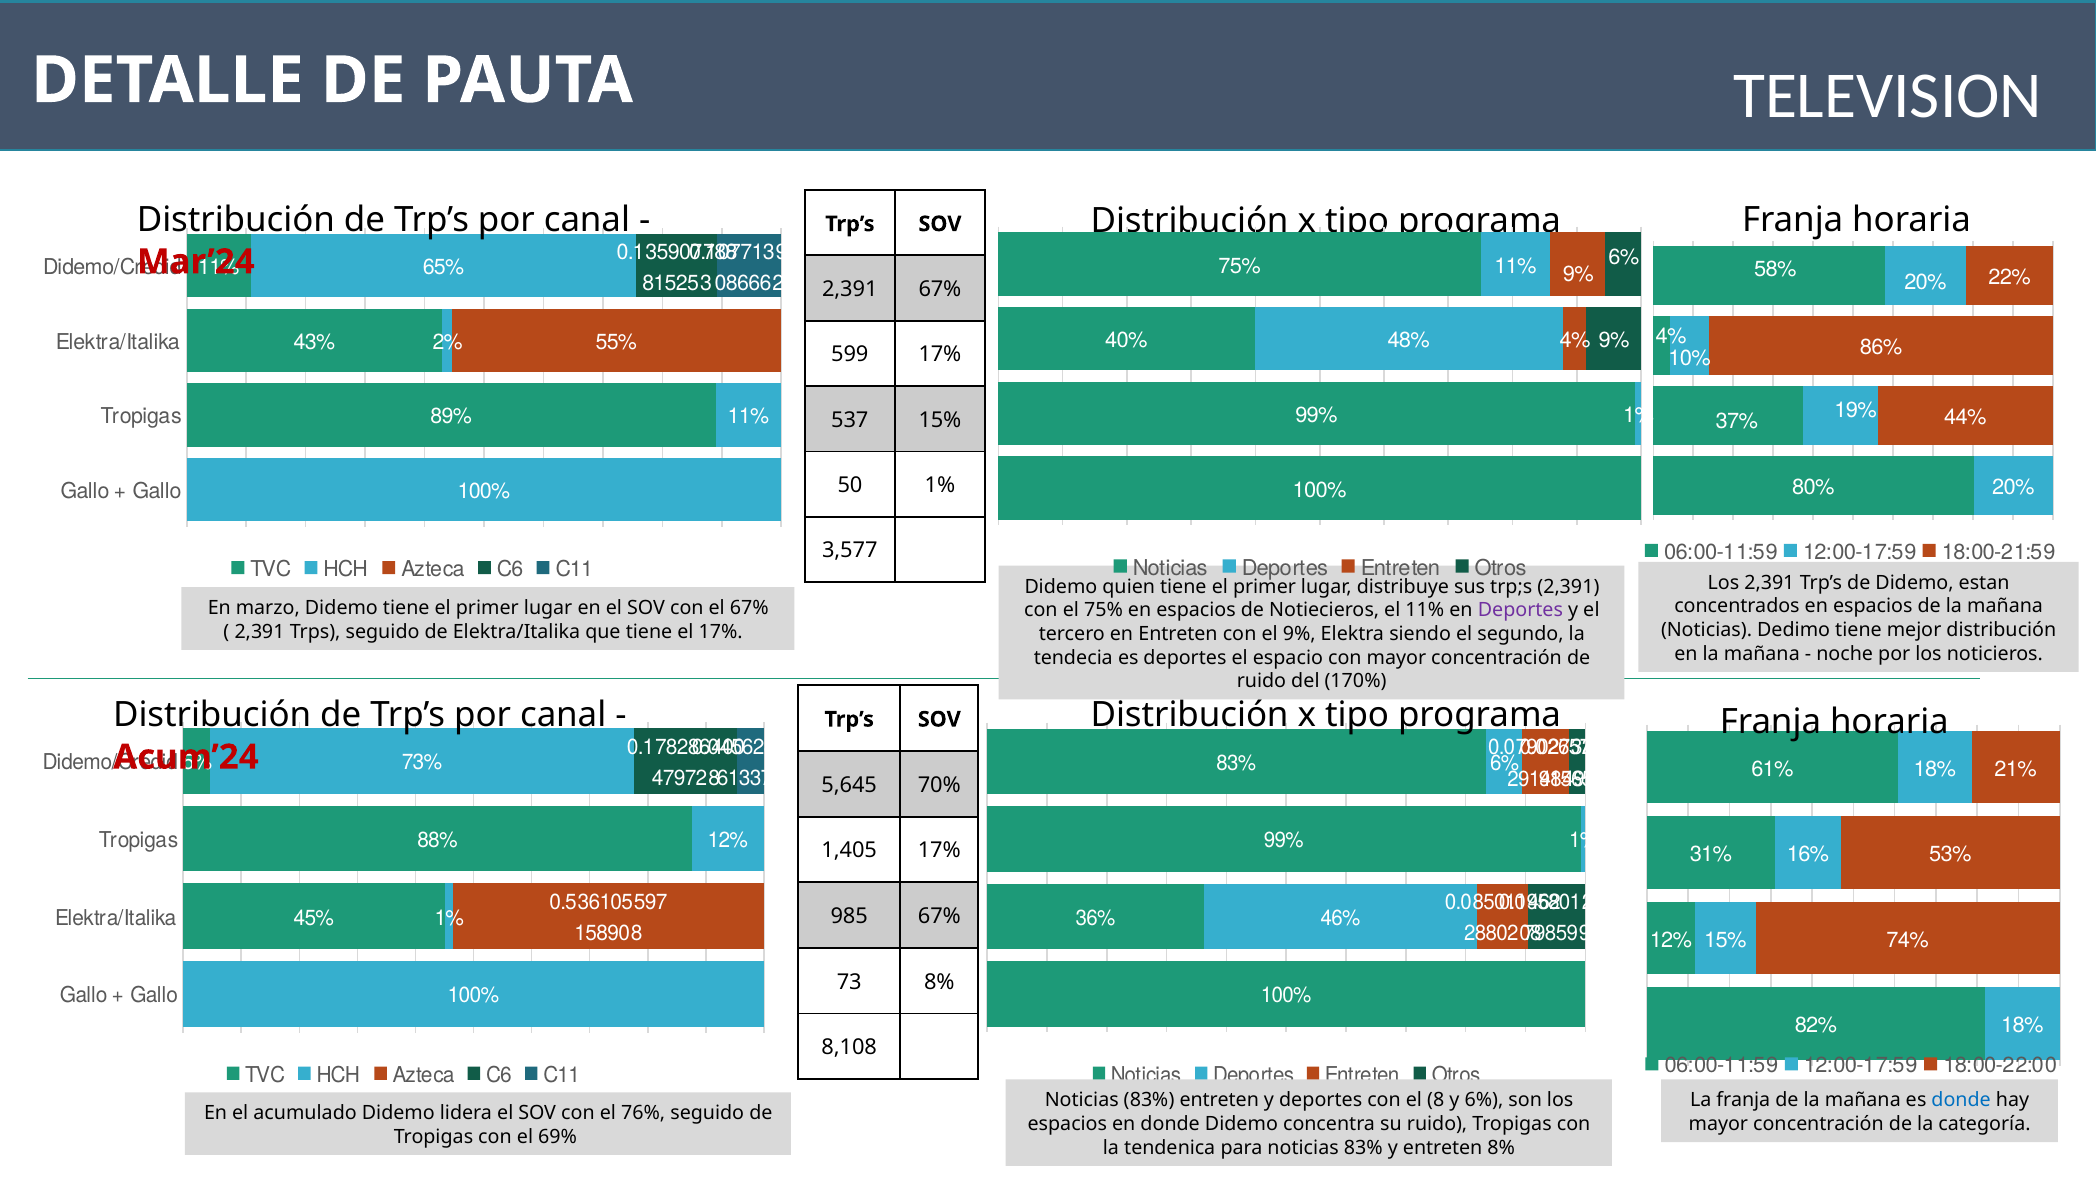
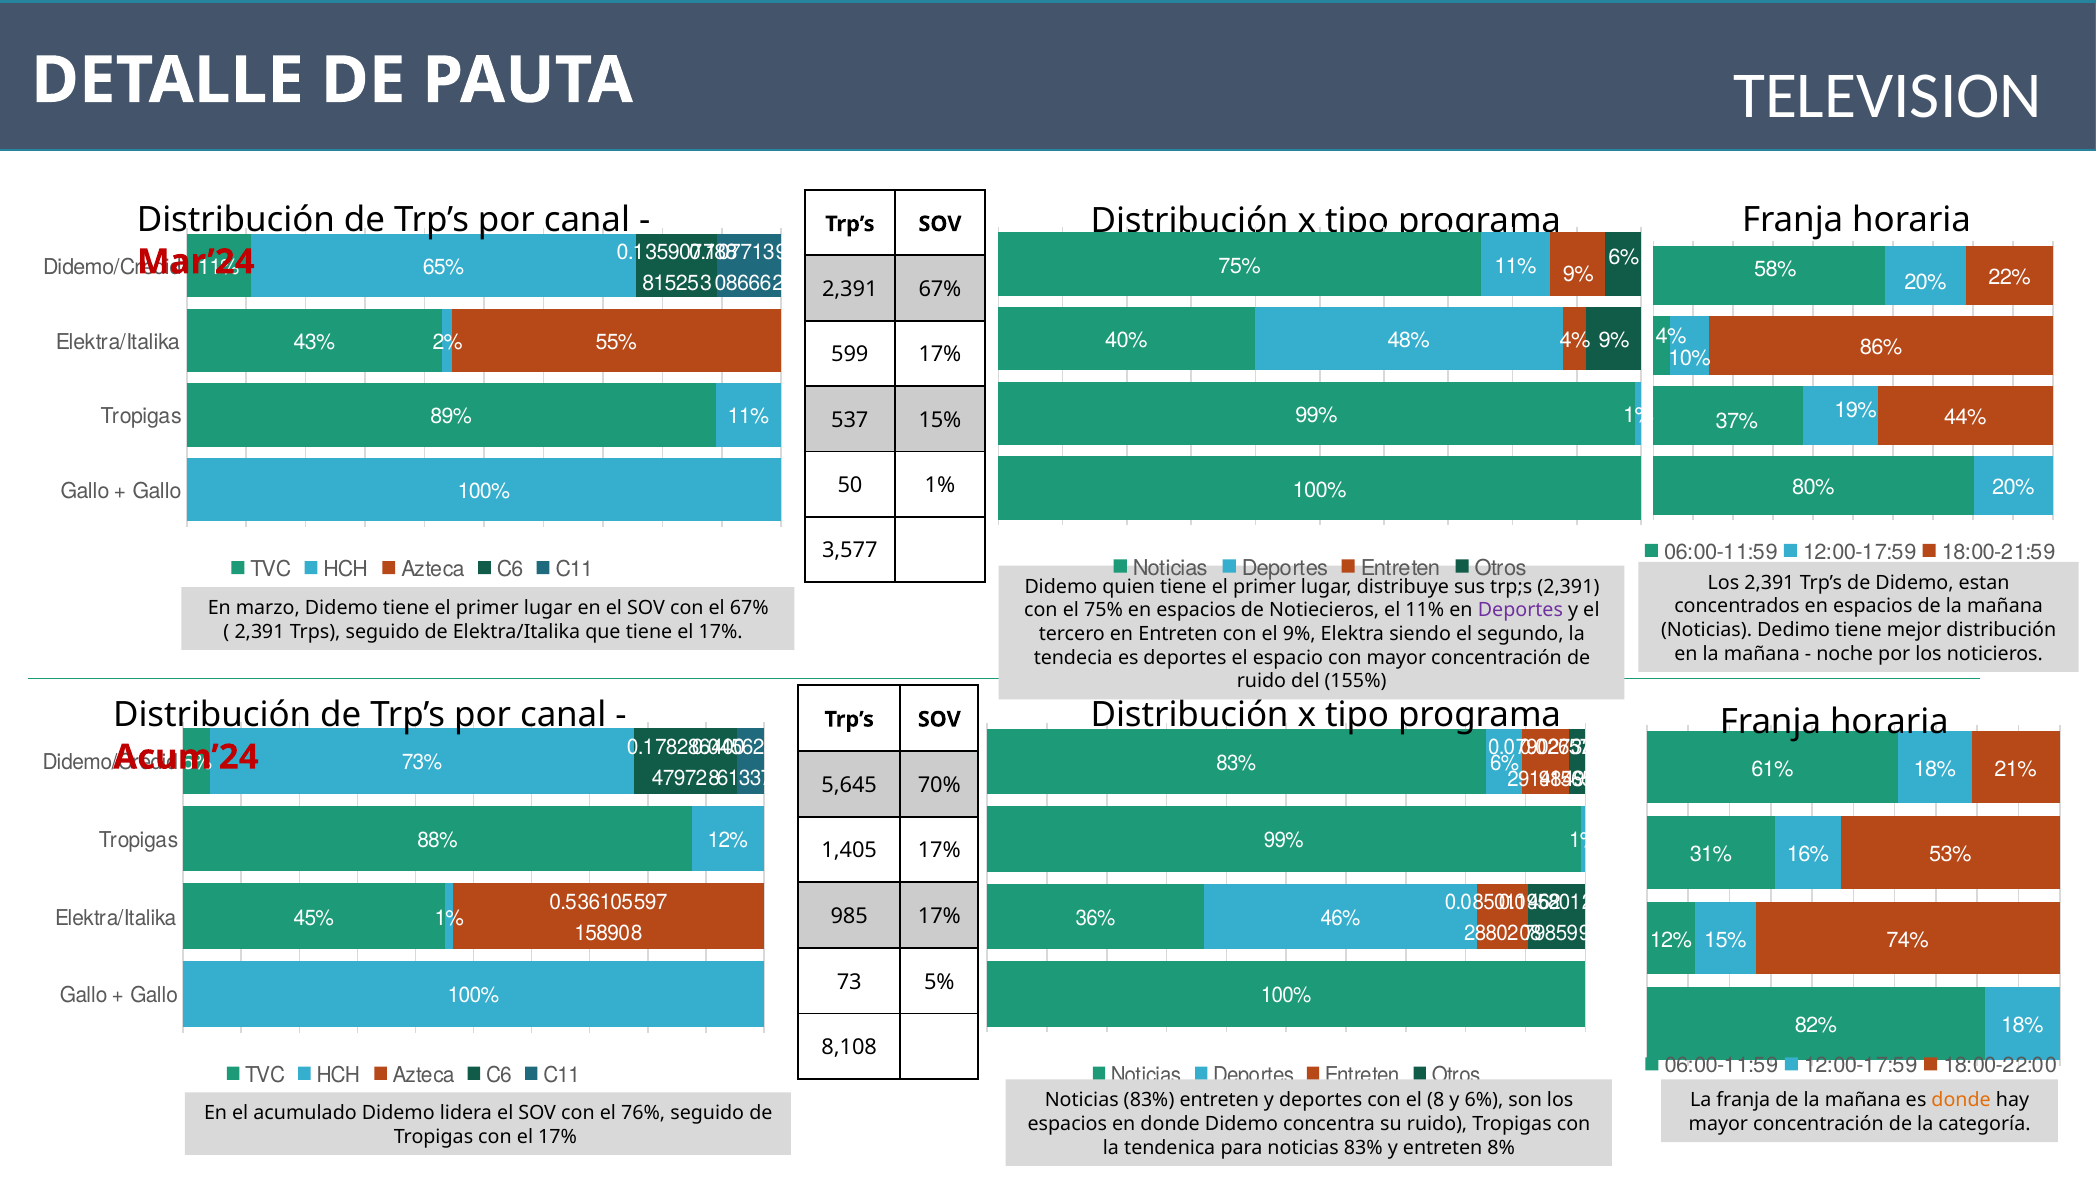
170%: 170% -> 155%
985 67%: 67% -> 17%
73 8%: 8% -> 5%
donde at (1961, 1100) colour: blue -> orange
con el 69%: 69% -> 17%
